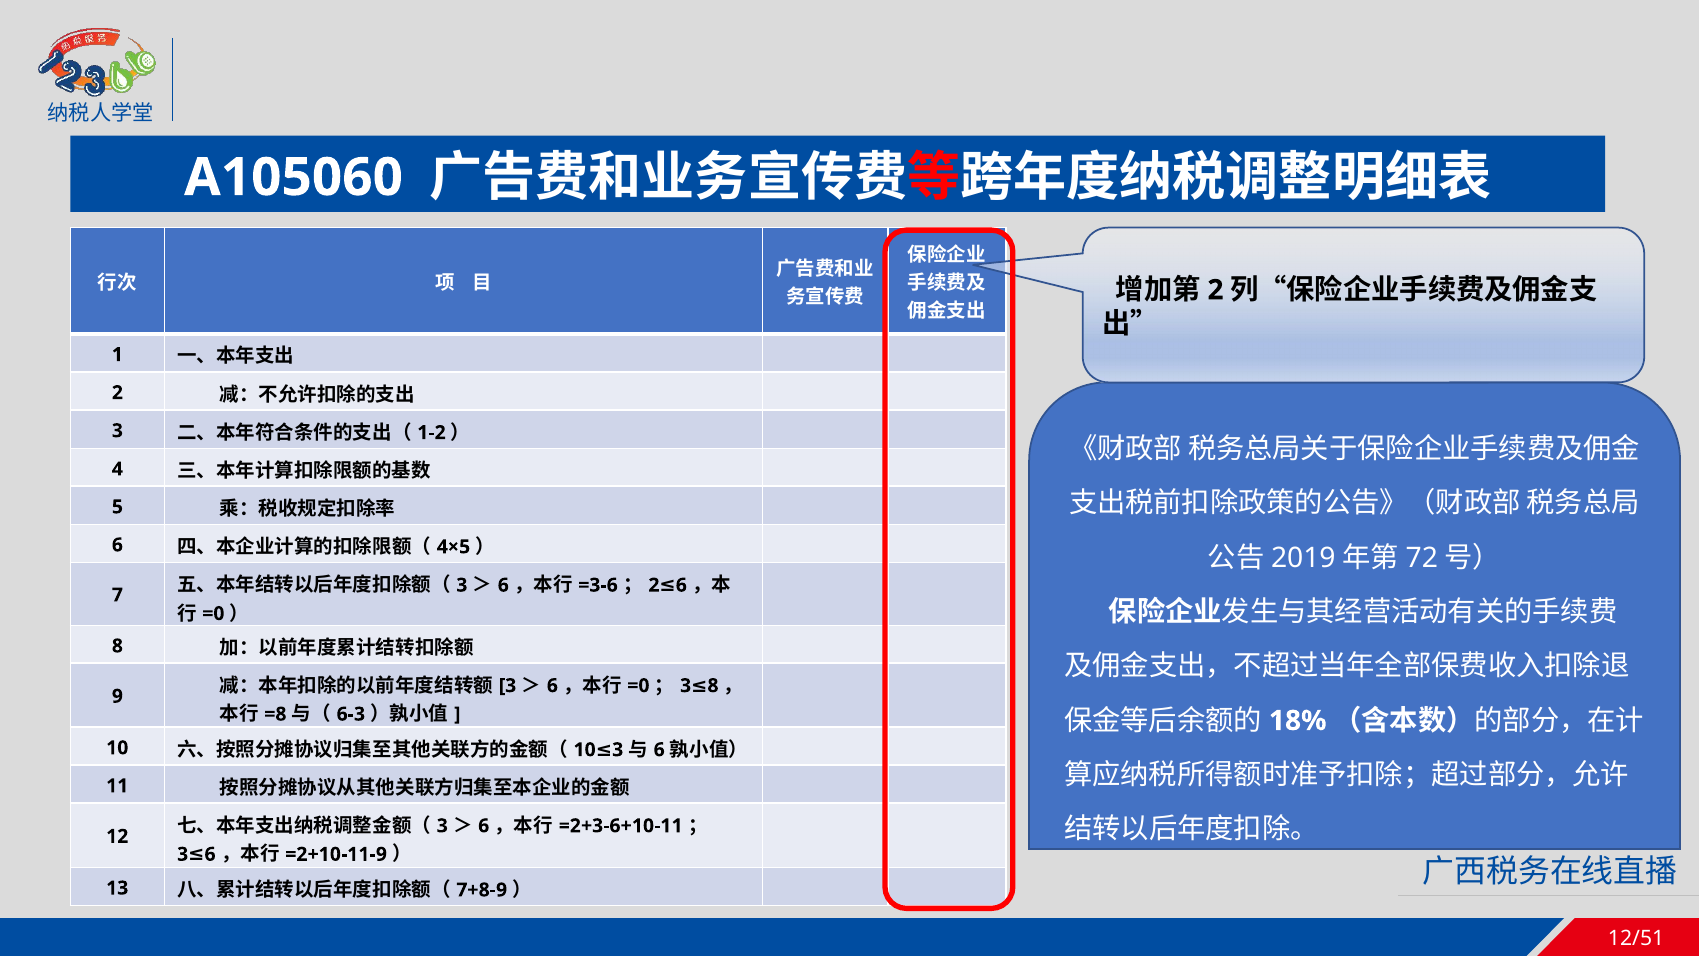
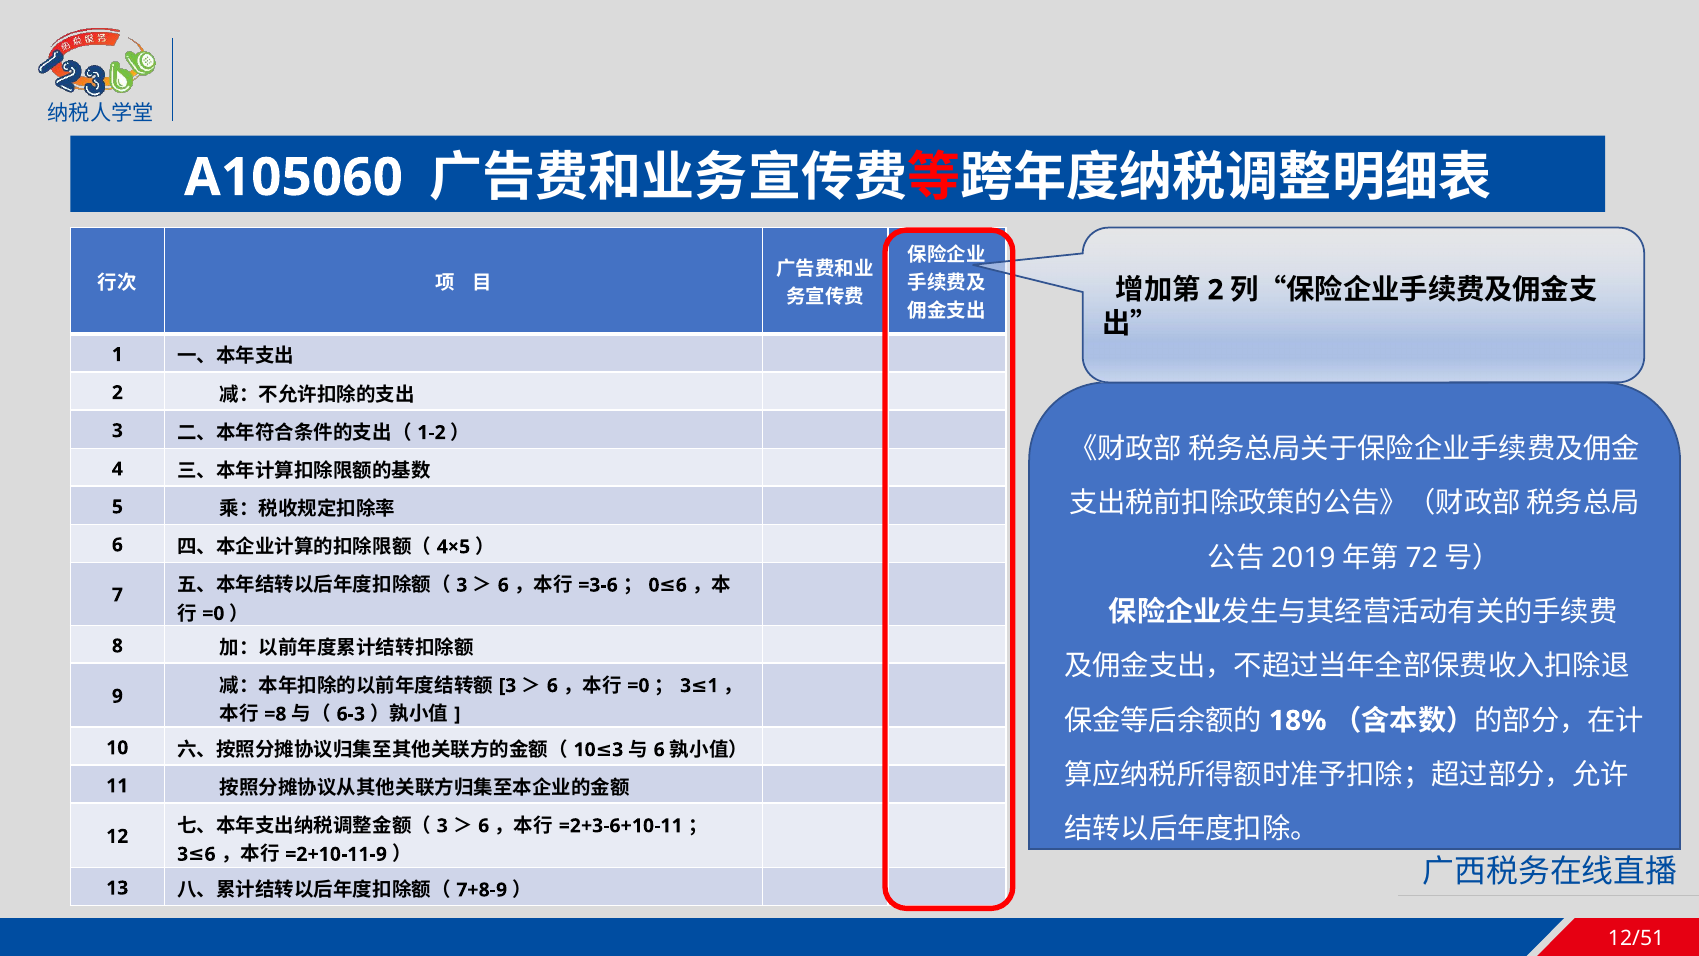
2 at (654, 585): 2 -> 0
3 8: 8 -> 1
